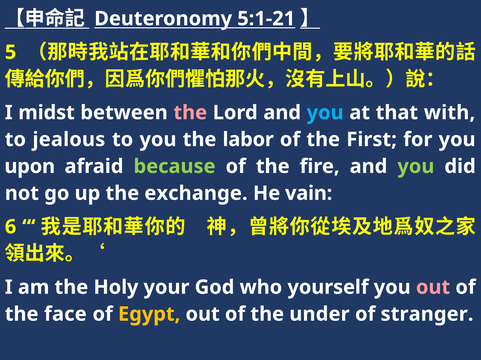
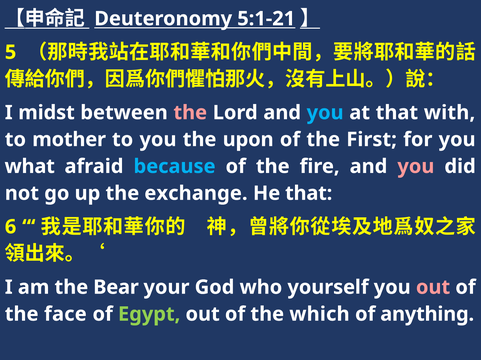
jealous: jealous -> mother
labor: labor -> upon
upon: upon -> what
because colour: light green -> light blue
you at (416, 167) colour: light green -> pink
He vain: vain -> that
Holy: Holy -> Bear
Egypt colour: yellow -> light green
under: under -> which
stranger: stranger -> anything
